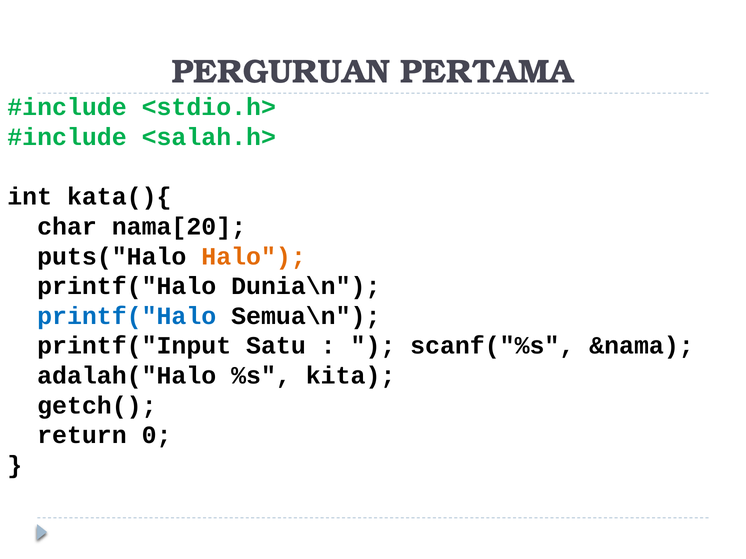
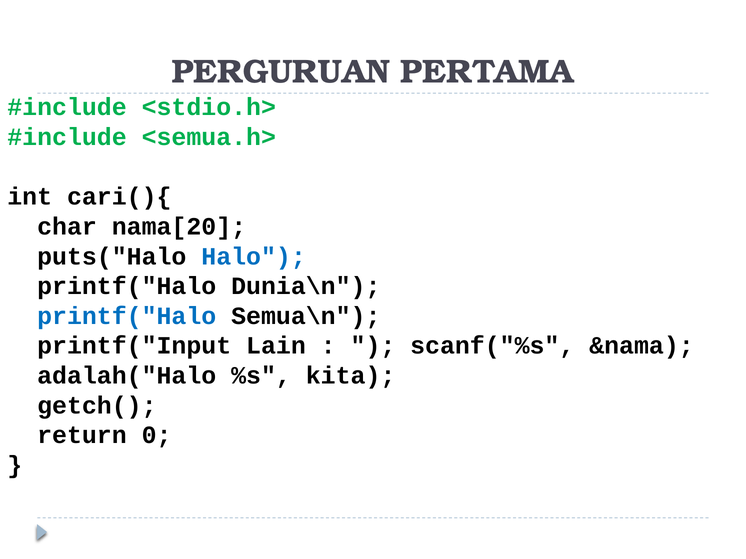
<salah.h>: <salah.h> -> <semua.h>
kata(){: kata(){ -> cari(){
Halo colour: orange -> blue
Satu: Satu -> Lain
